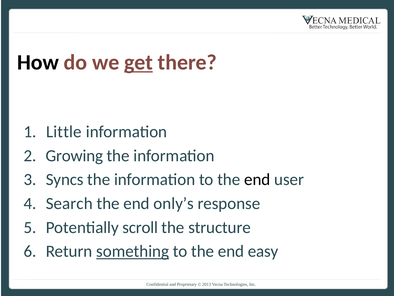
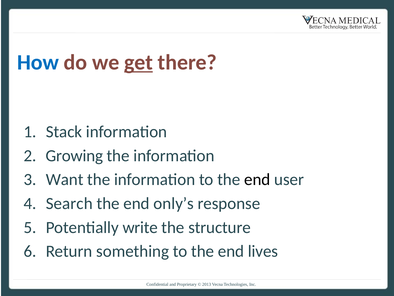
How colour: black -> blue
Little: Little -> Stack
Syncs: Syncs -> Want
scroll: scroll -> write
something underline: present -> none
easy: easy -> lives
